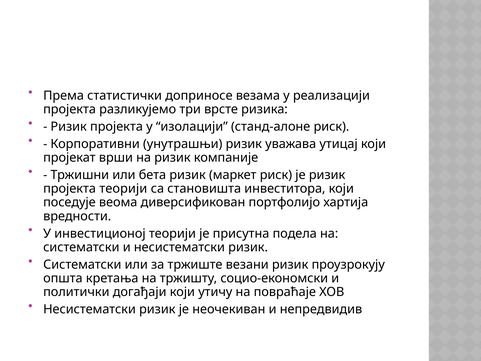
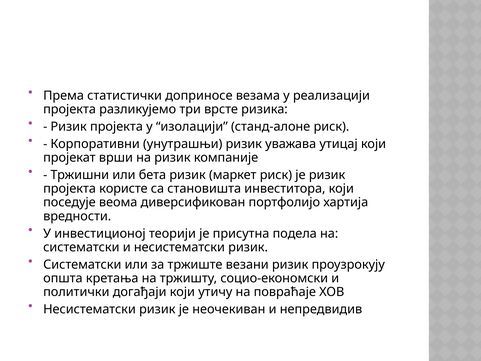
пројекта теорији: теорији -> користе
